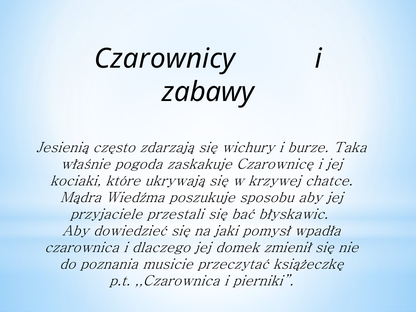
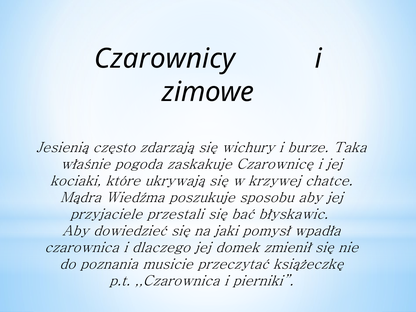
zabawy: zabawy -> zimowe
